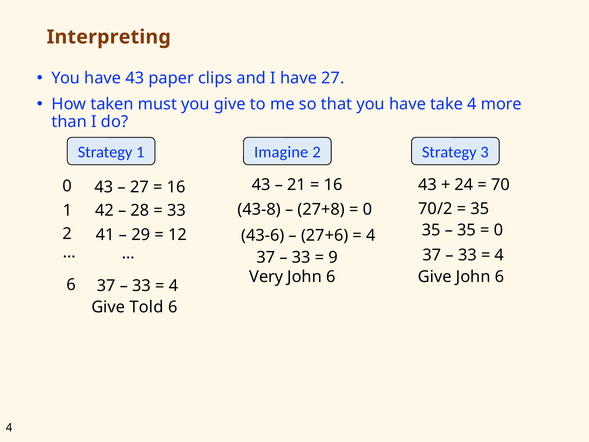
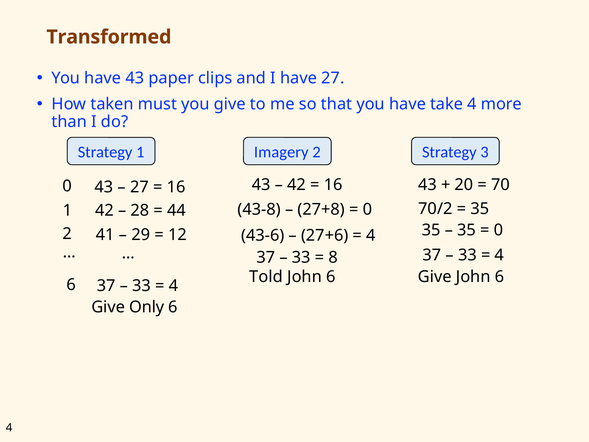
Interpreting: Interpreting -> Transformed
Imagine: Imagine -> Imagery
21 at (297, 185): 21 -> 42
24: 24 -> 20
33 at (176, 210): 33 -> 44
9: 9 -> 8
Very: Very -> Told
Told: Told -> Only
